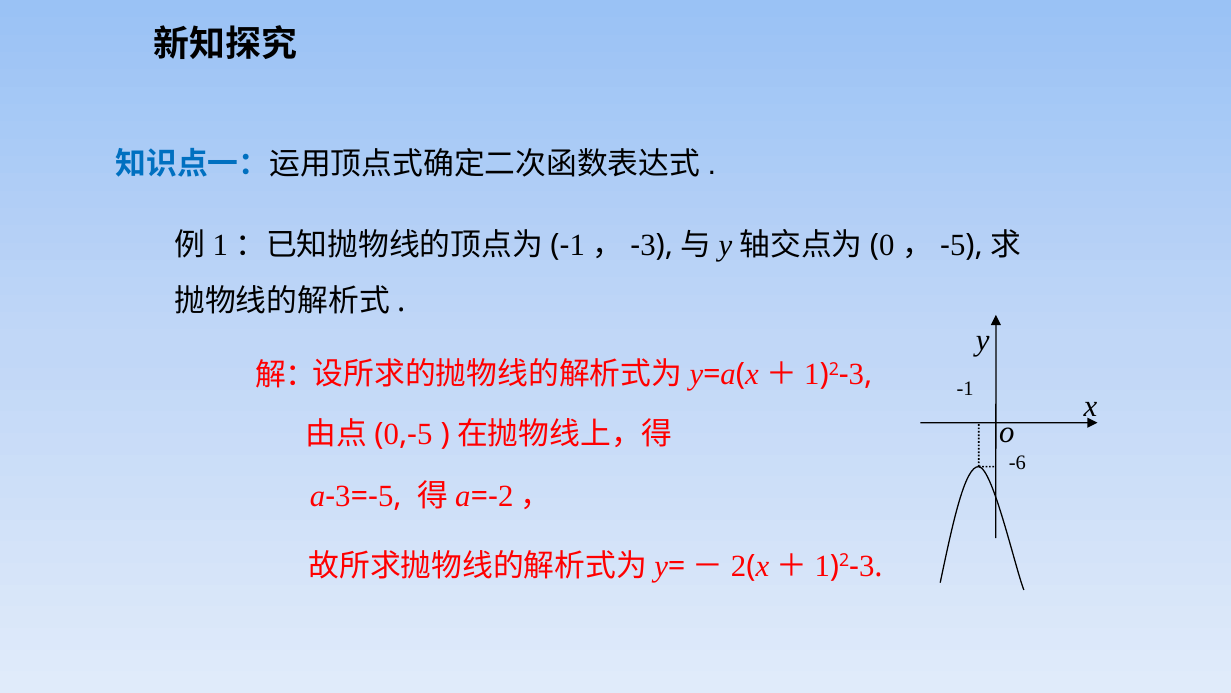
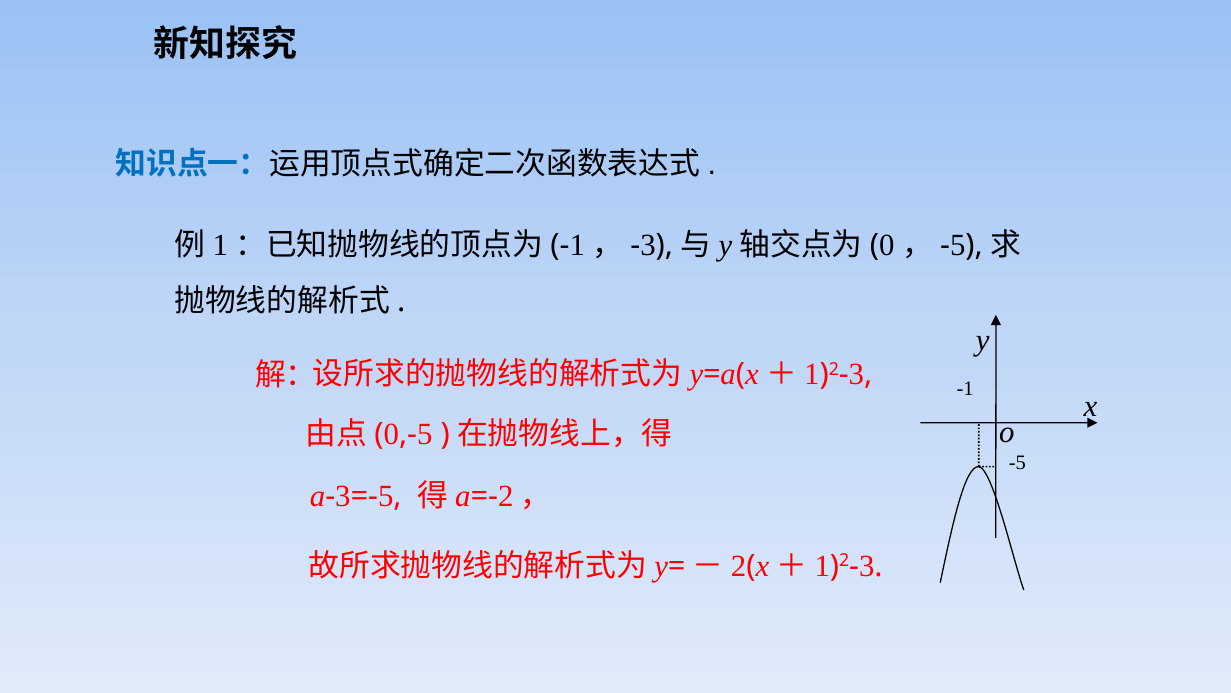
-6: -6 -> -5
